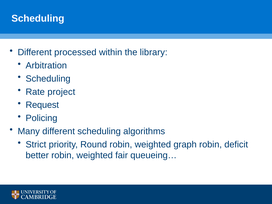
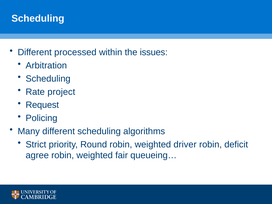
library: library -> issues
graph: graph -> driver
better: better -> agree
